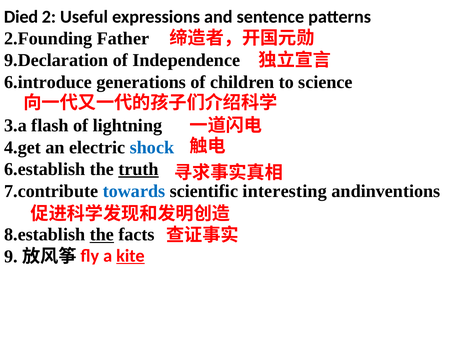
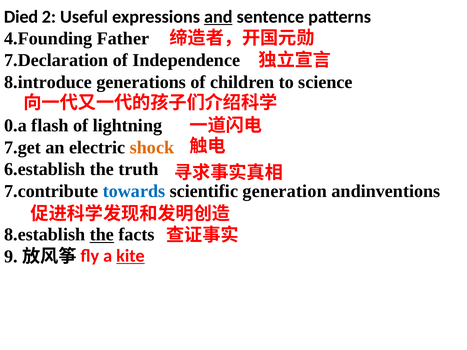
and underline: none -> present
2.Founding: 2.Founding -> 4.Founding
9.Declaration: 9.Declaration -> 7.Declaration
6.introduce: 6.introduce -> 8.introduce
3.a: 3.a -> 0.a
4.get: 4.get -> 7.get
shock colour: blue -> orange
truth underline: present -> none
interesting: interesting -> generation
